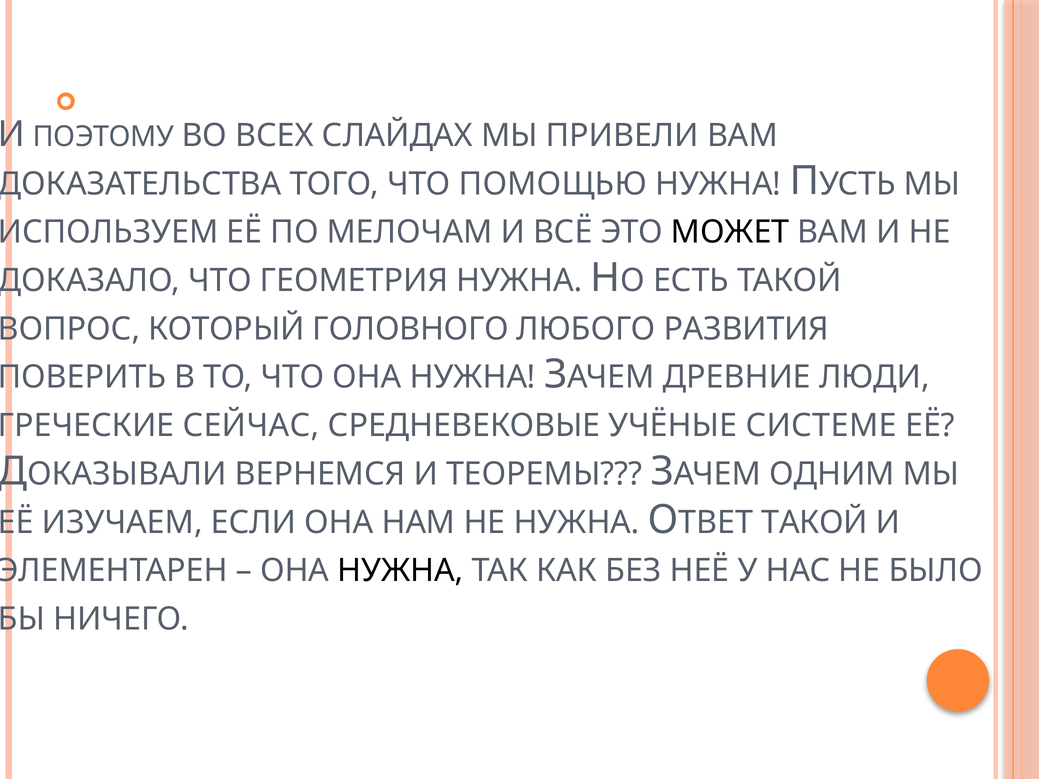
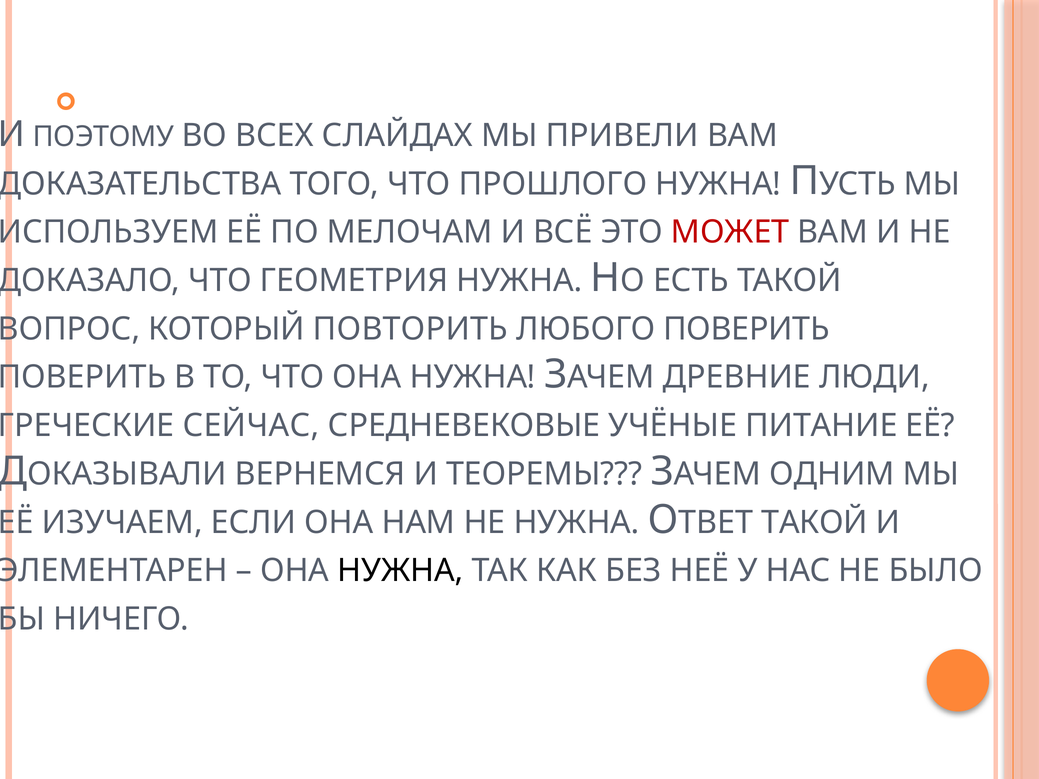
ПОМОЩЬЮ: ПОМОЩЬЮ -> ПРОШЛОГО
МОЖЕТ colour: black -> red
ГОЛОВНОГО: ГОЛОВНОГО -> ПОВТОРИТЬ
ЛЮБОГО РАЗВИТИЯ: РАЗВИТИЯ -> ПОВЕРИТЬ
СИСТЕМЕ: СИСТЕМЕ -> ПИТАНИЕ
